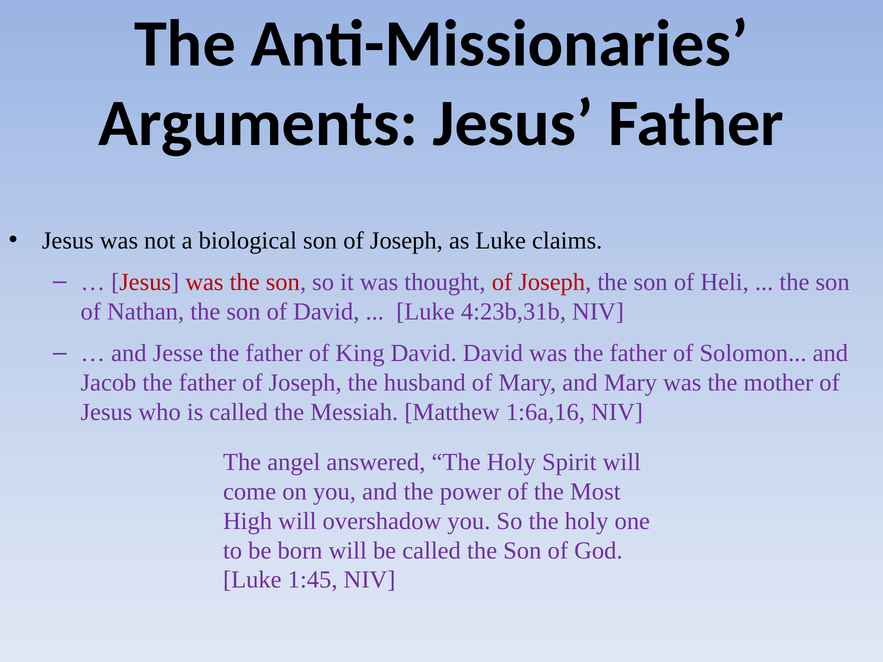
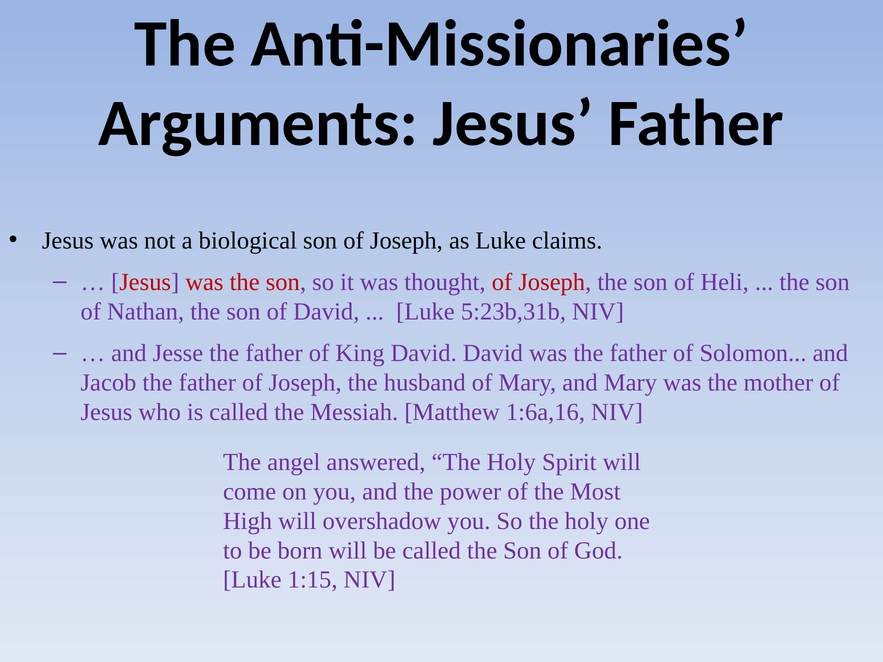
4:23b,31b: 4:23b,31b -> 5:23b,31b
1:45: 1:45 -> 1:15
